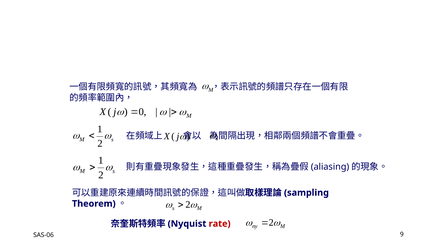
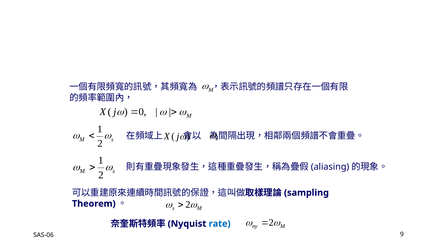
rate colour: red -> blue
